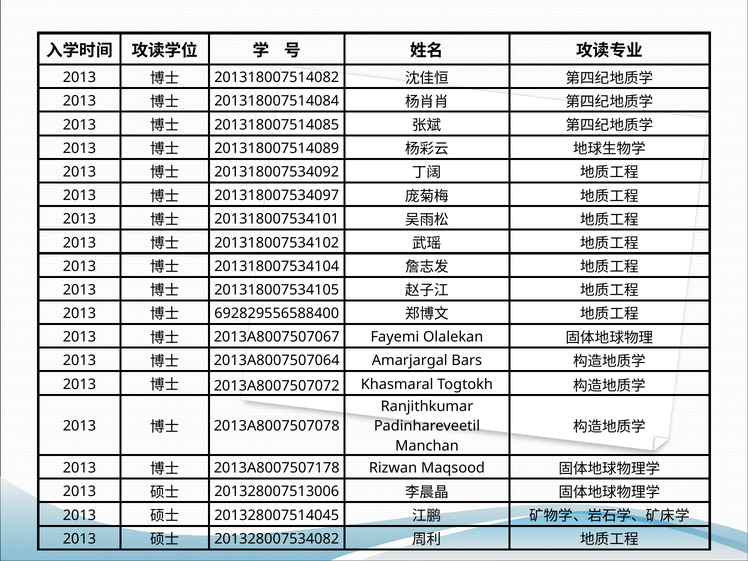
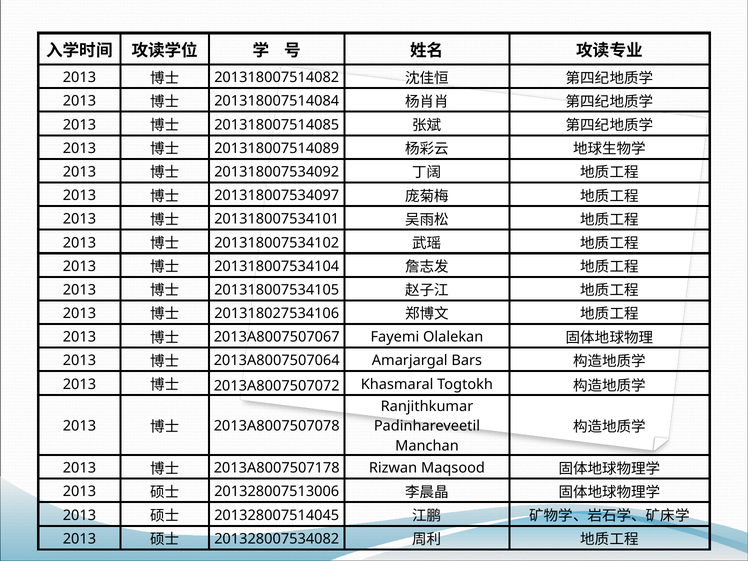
692829556588400: 692829556588400 -> 201318027534106
